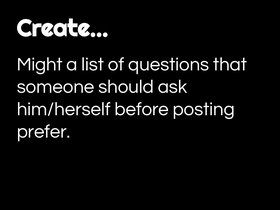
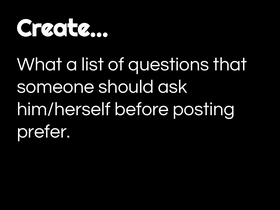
Might: Might -> What
